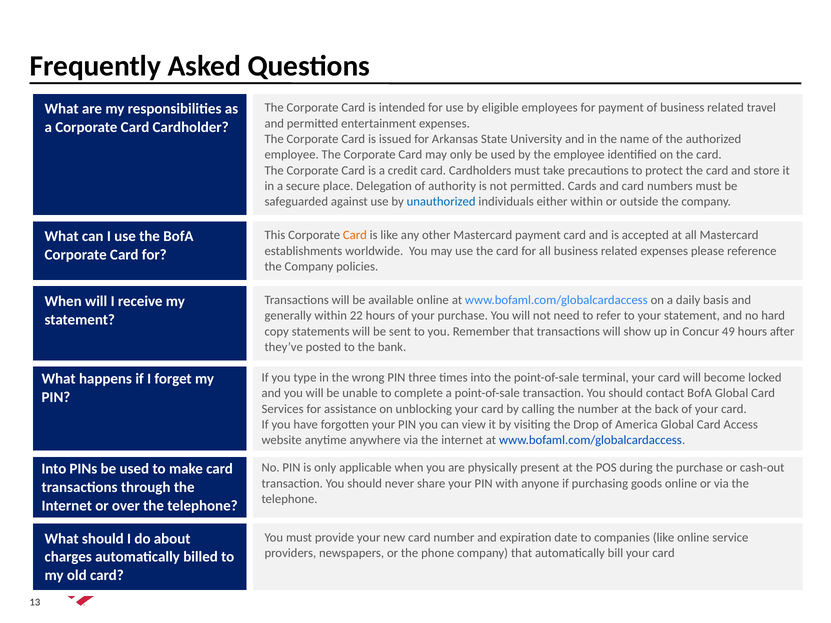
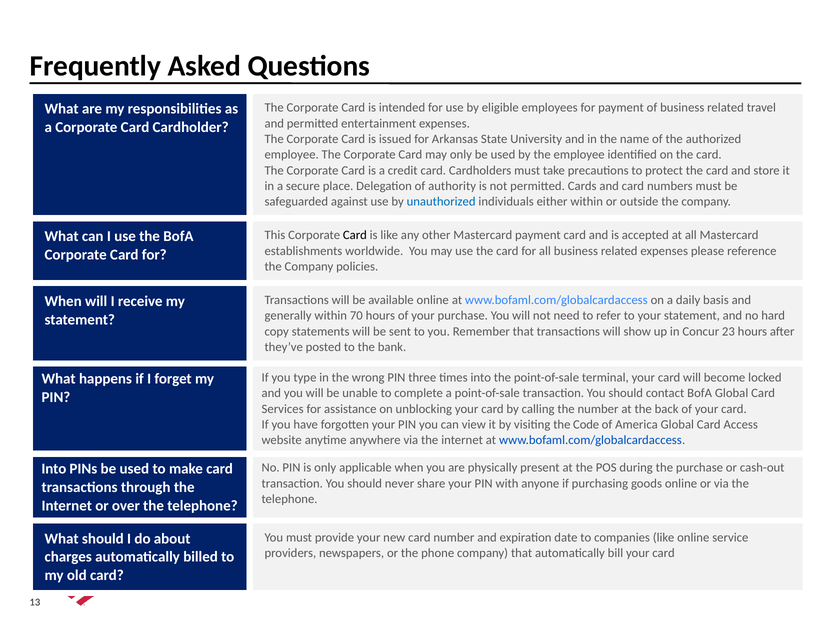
Card at (355, 235) colour: orange -> black
22: 22 -> 70
49: 49 -> 23
Drop: Drop -> Code
